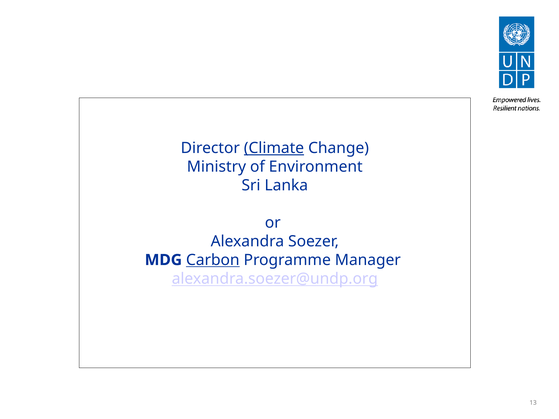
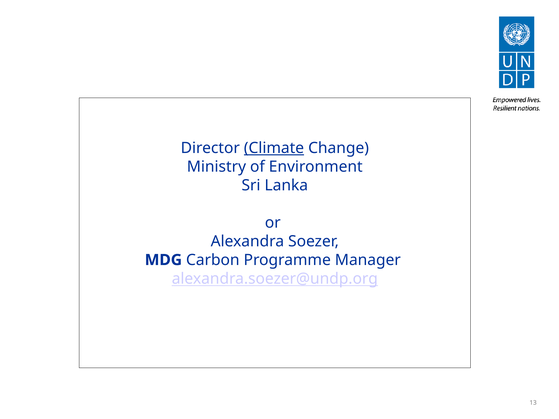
Carbon underline: present -> none
